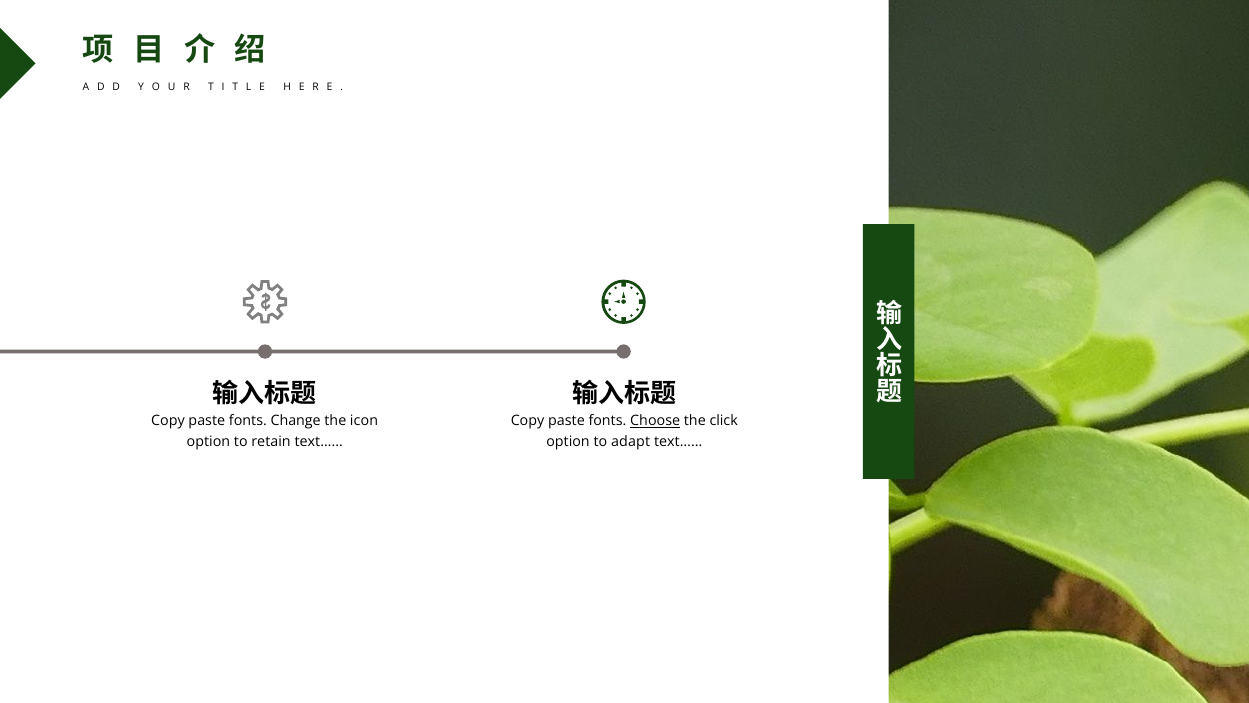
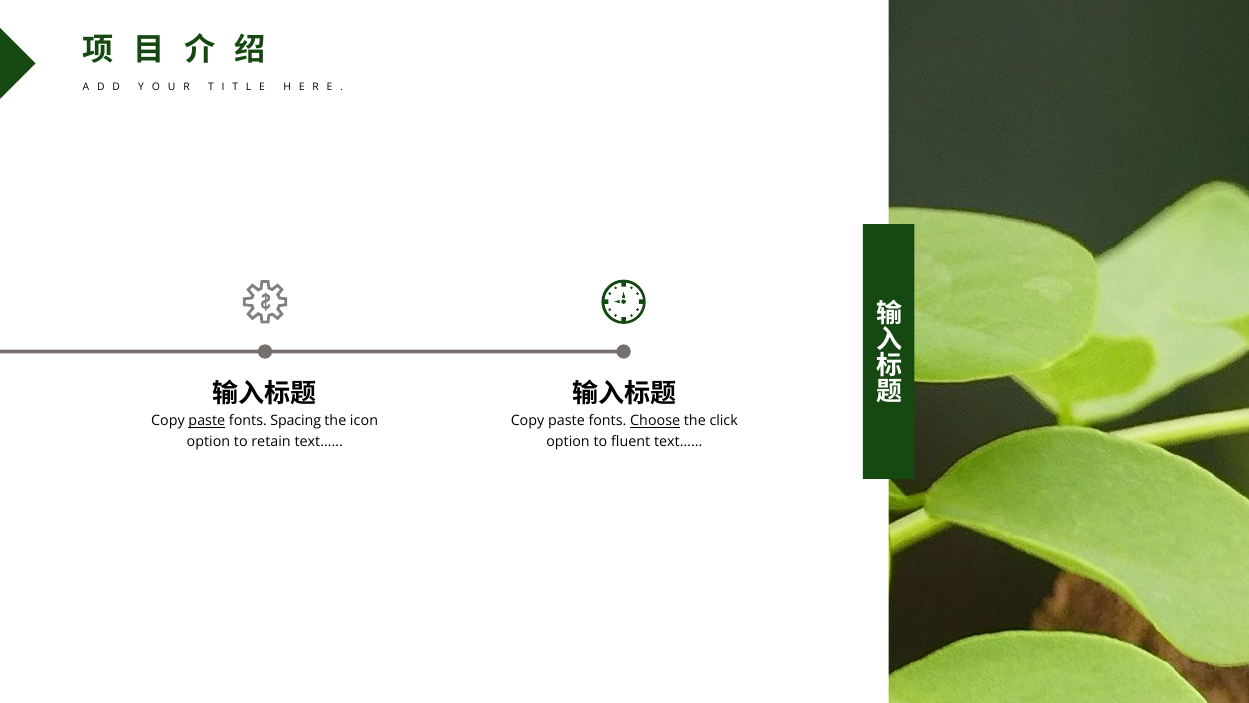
paste at (207, 421) underline: none -> present
Change: Change -> Spacing
adapt: adapt -> fluent
